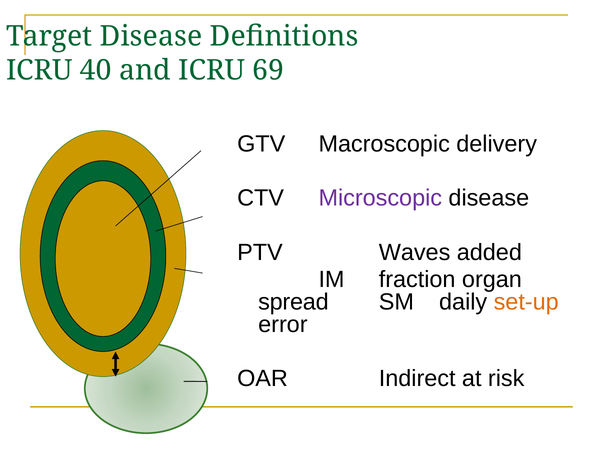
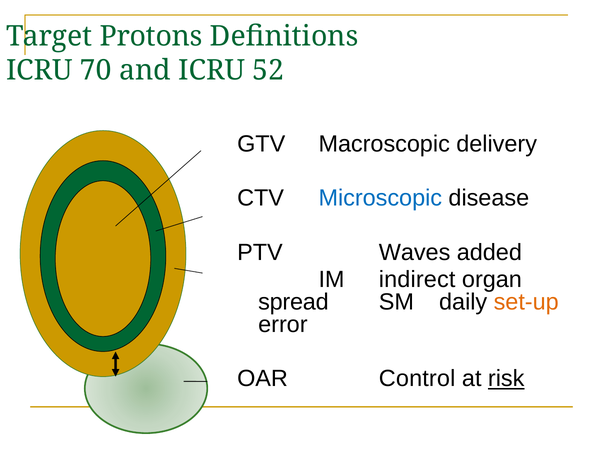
Target Disease: Disease -> Protons
40: 40 -> 70
69: 69 -> 52
Microscopic colour: purple -> blue
fraction: fraction -> indirect
Indirect: Indirect -> Control
risk underline: none -> present
